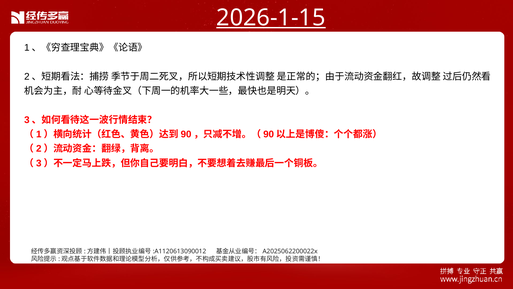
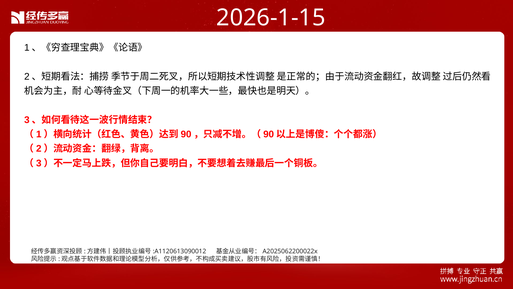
2026-1-15 underline: present -> none
